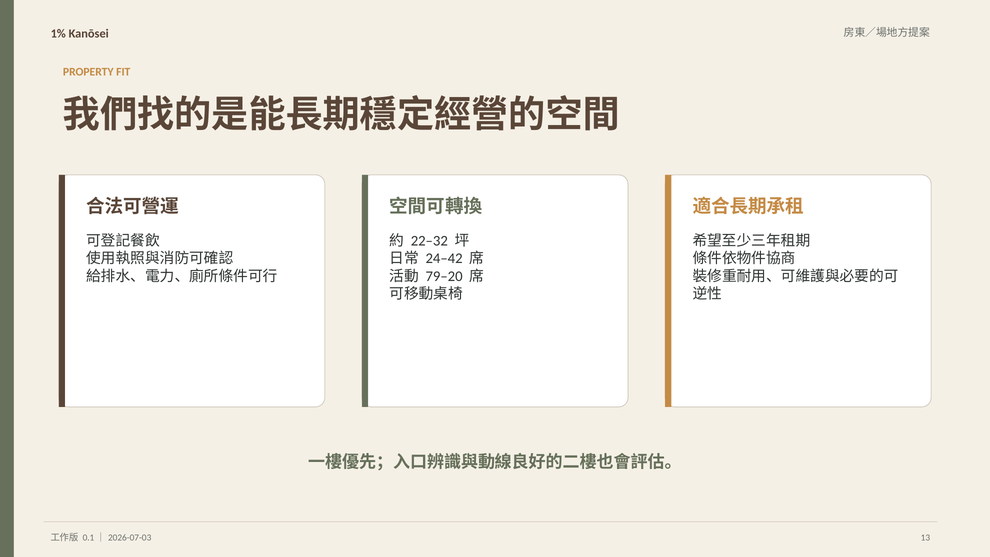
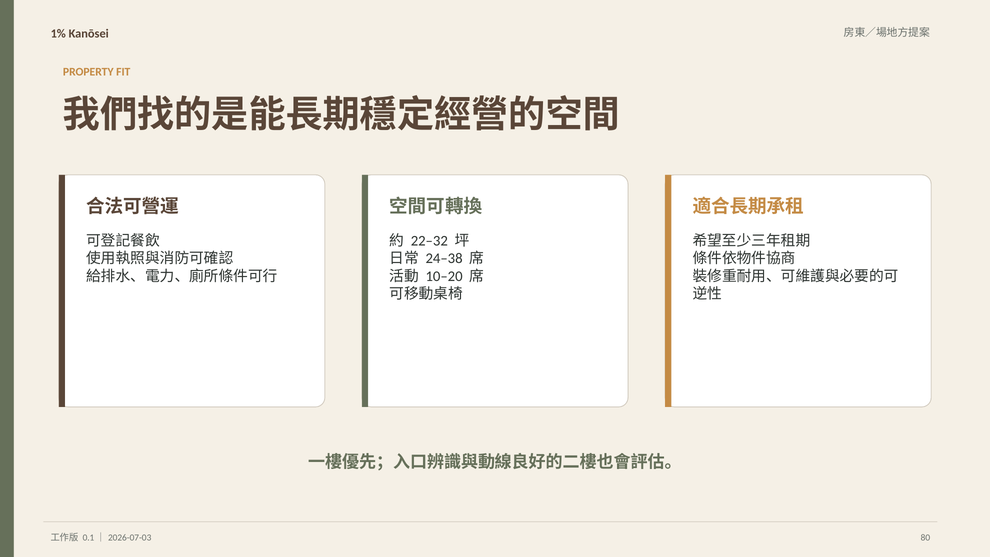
24–42: 24–42 -> 24–38
79–20: 79–20 -> 10–20
13: 13 -> 80
